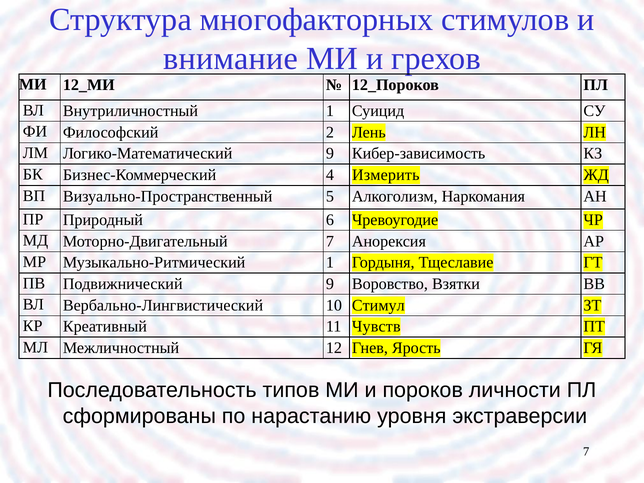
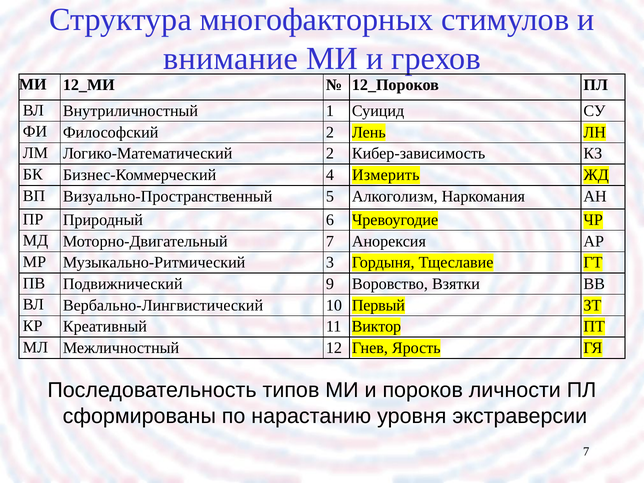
Логико-Математический 9: 9 -> 2
Музыкально-Ритмический 1: 1 -> 3
Стимул: Стимул -> Первый
Чувств: Чувств -> Виктор
